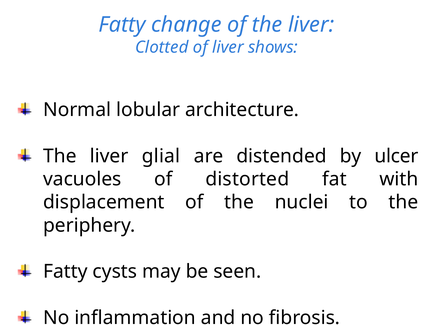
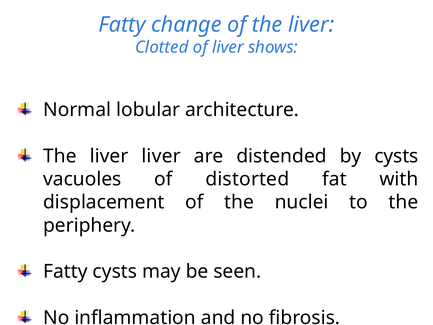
liver glial: glial -> liver
by ulcer: ulcer -> cysts
